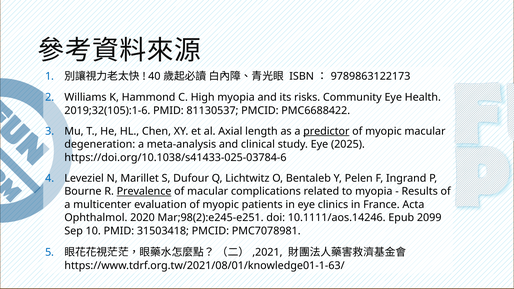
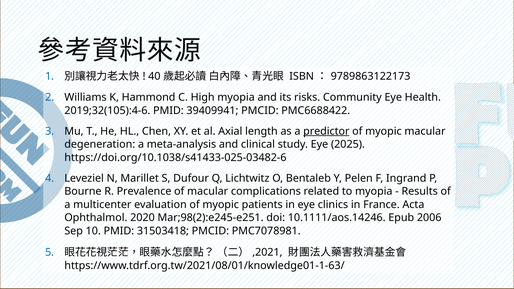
2019;32(105):1-6: 2019;32(105):1-6 -> 2019;32(105):4-6
81130537: 81130537 -> 39409941
https://doi.org/10.1038/s41433-025-03784-6: https://doi.org/10.1038/s41433-025-03784-6 -> https://doi.org/10.1038/s41433-025-03482-6
Prevalence underline: present -> none
2099: 2099 -> 2006
